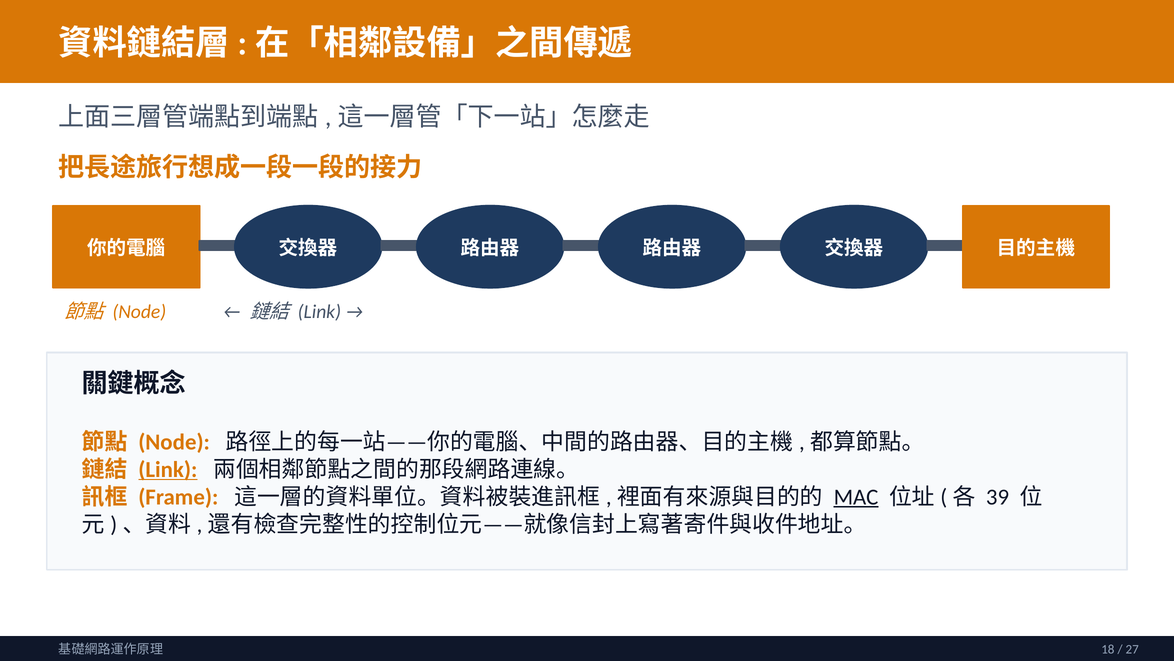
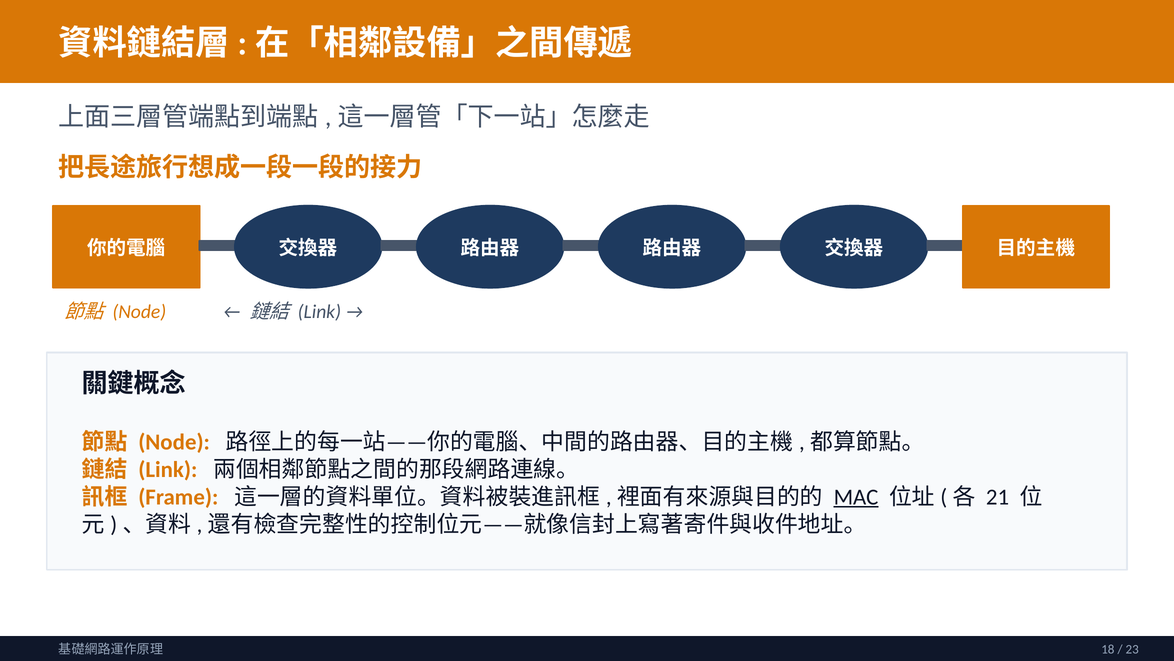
Link underline: present -> none
39: 39 -> 21
27: 27 -> 23
